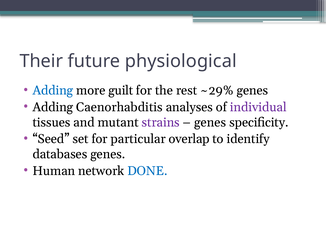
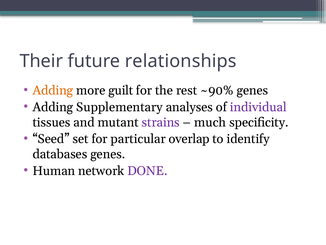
physiological: physiological -> relationships
Adding at (53, 90) colour: blue -> orange
~29%: ~29% -> ~90%
Caenorhabditis: Caenorhabditis -> Supplementary
genes at (210, 122): genes -> much
DONE colour: blue -> purple
